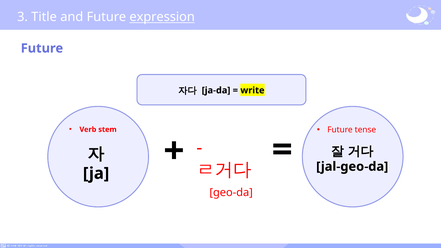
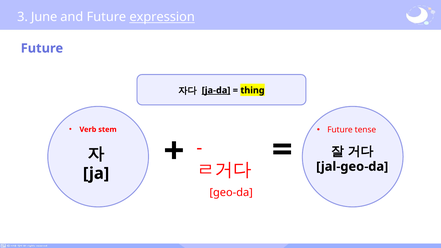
Title: Title -> June
ja-da underline: none -> present
write: write -> thing
